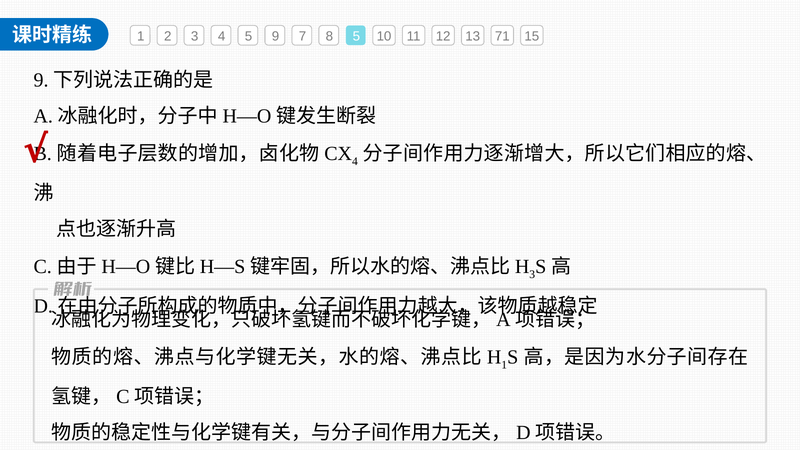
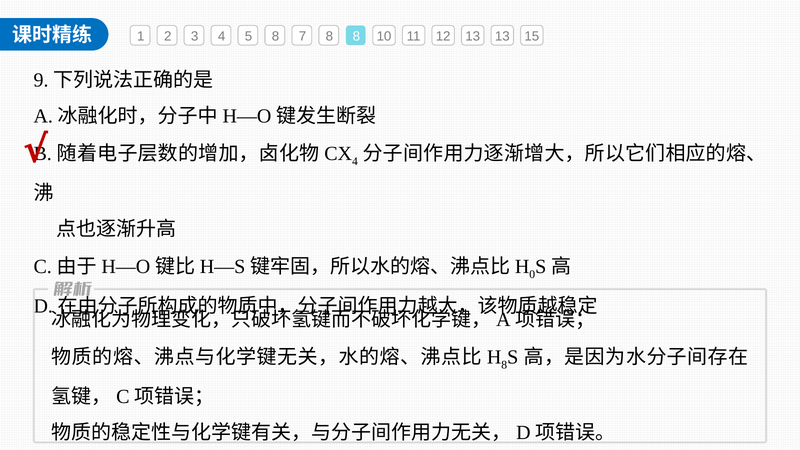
5 9: 9 -> 8
8 5: 5 -> 8
13 71: 71 -> 13
3 at (532, 275): 3 -> 0
1 at (504, 365): 1 -> 8
